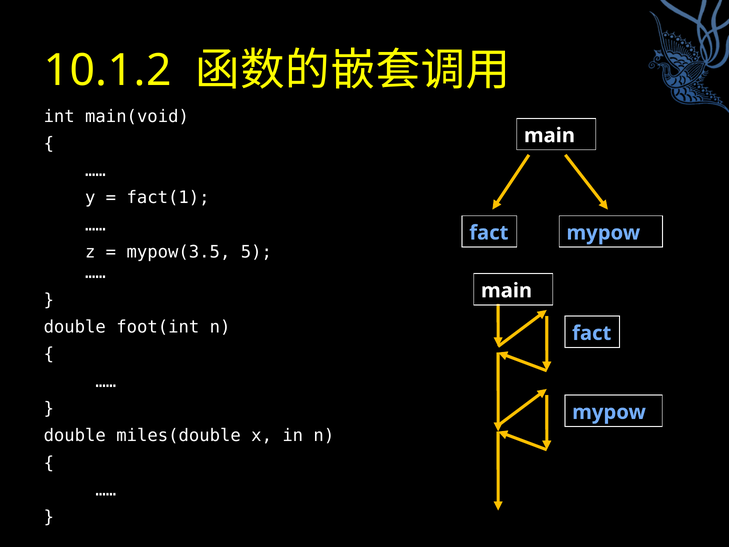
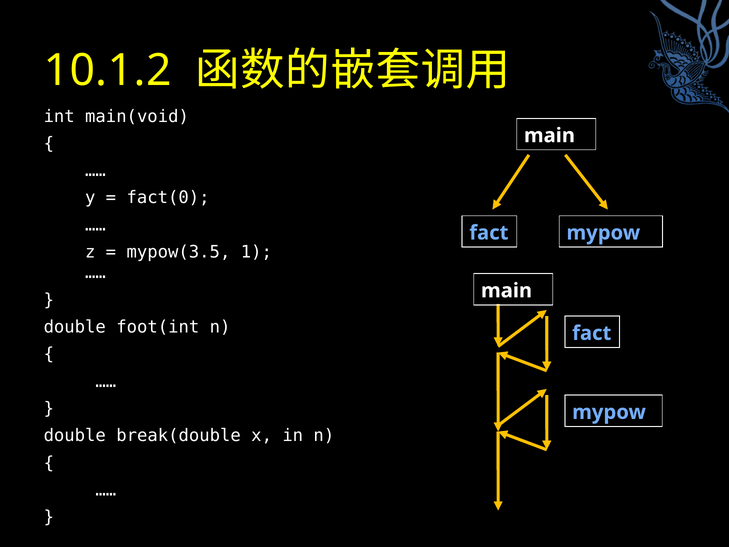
fact(1: fact(1 -> fact(0
5: 5 -> 1
miles(double: miles(double -> break(double
